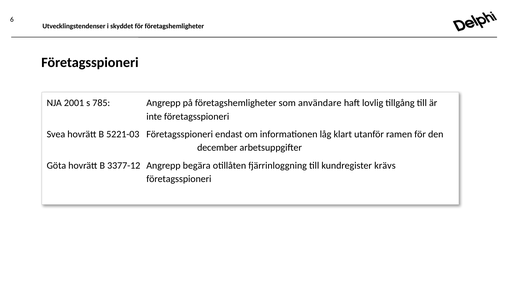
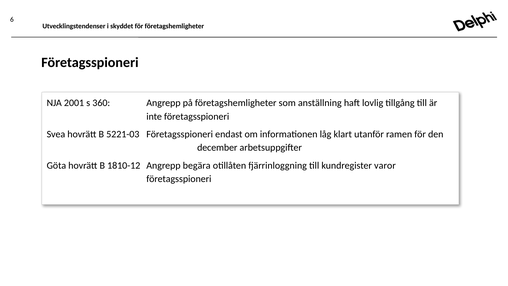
785: 785 -> 360
användare: användare -> anställning
3377-12: 3377-12 -> 1810-12
krävs: krävs -> varor
